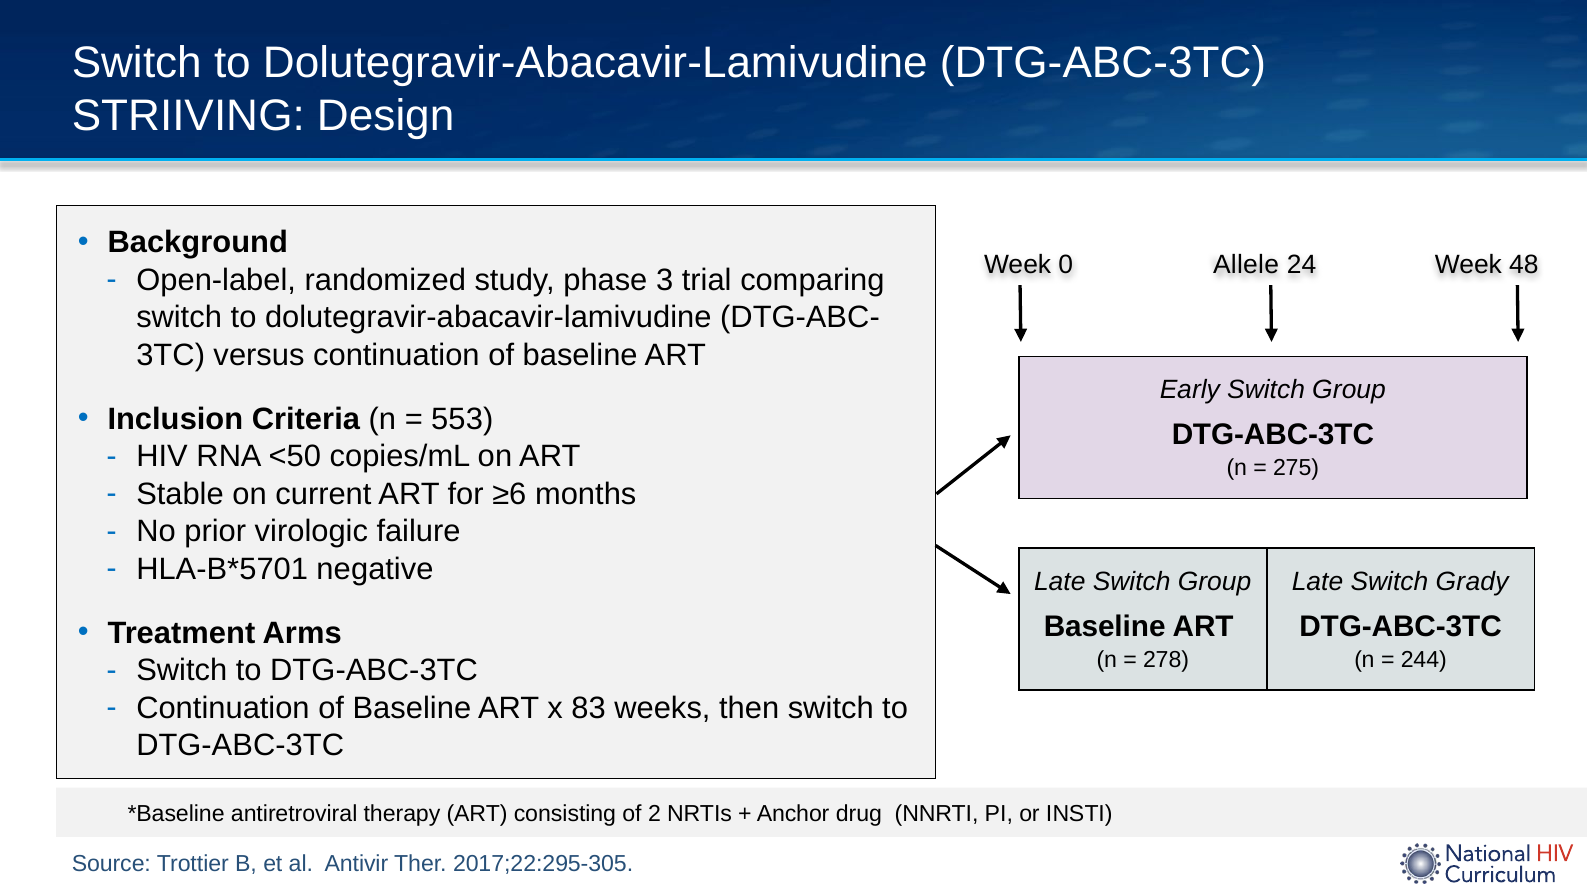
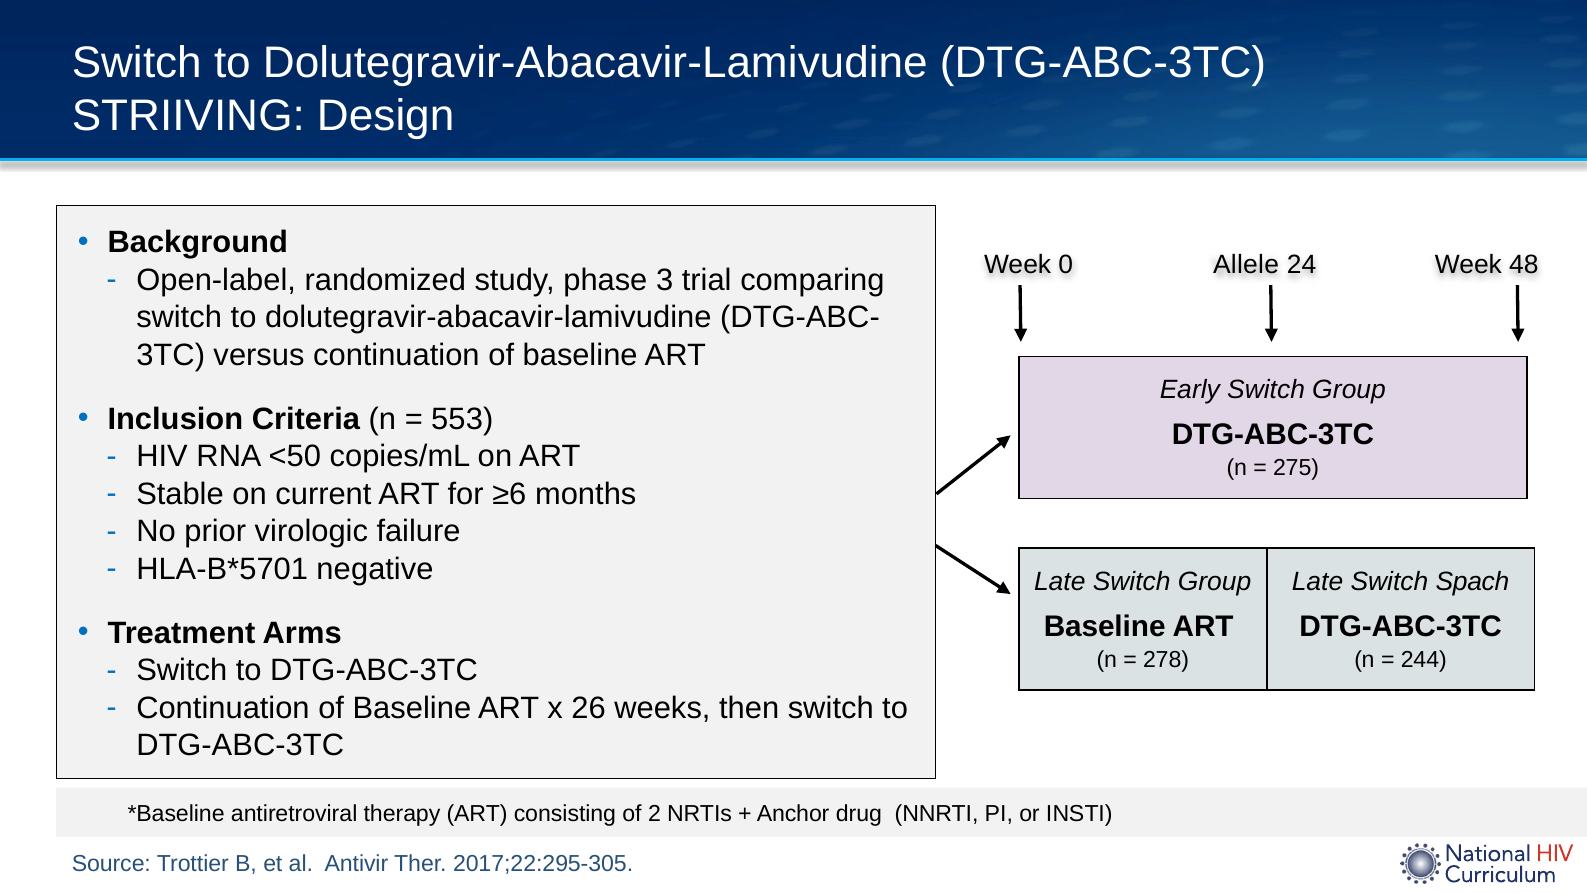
Grady: Grady -> Spach
83: 83 -> 26
